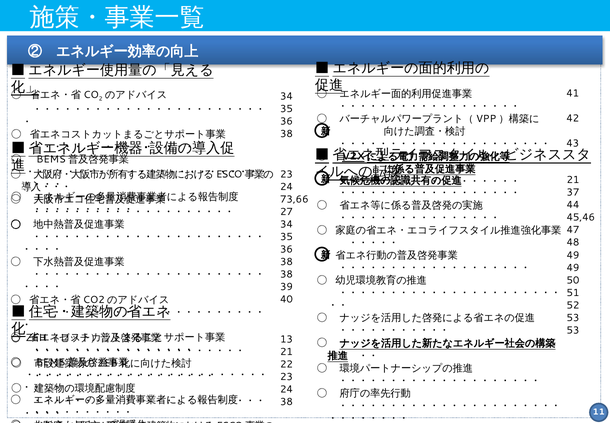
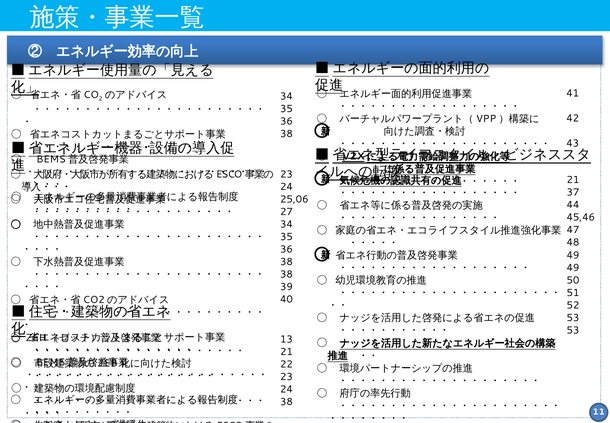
73,66: 73,66 -> 25,06
